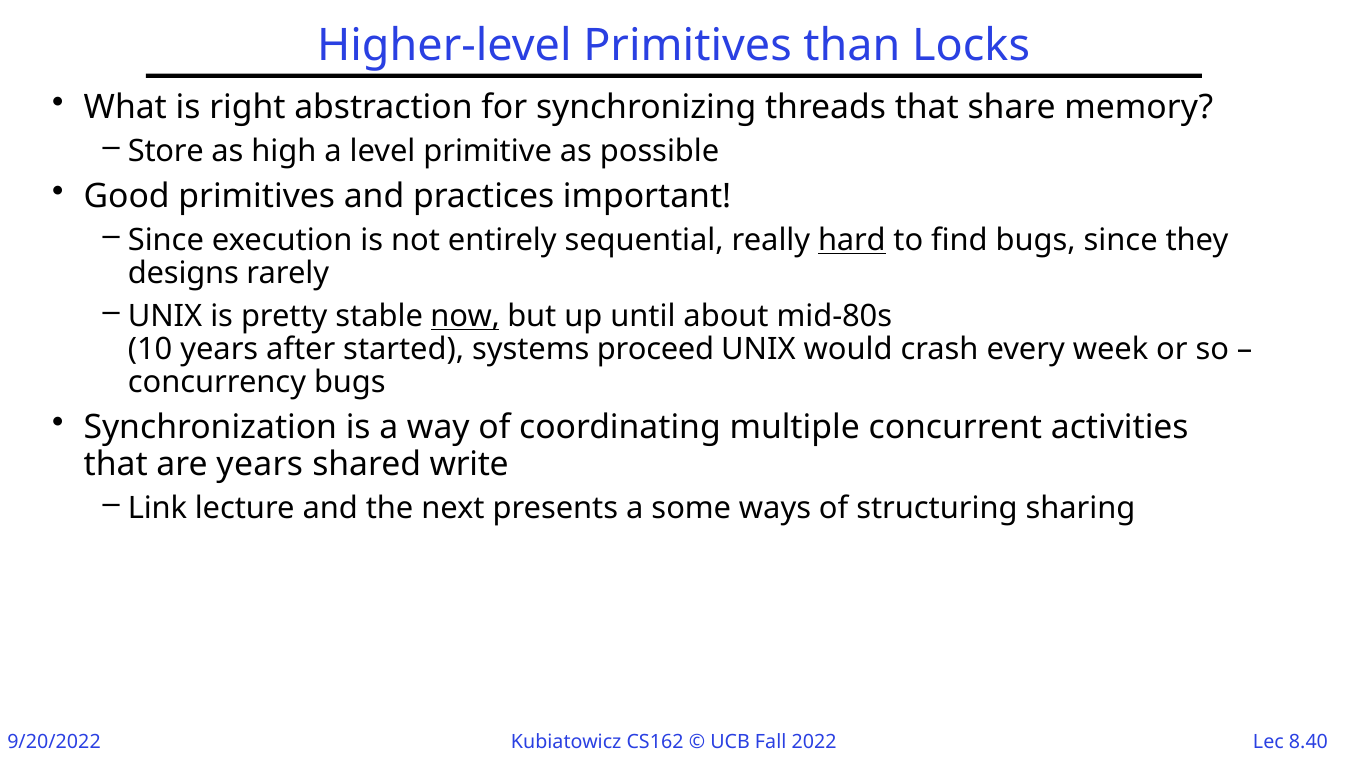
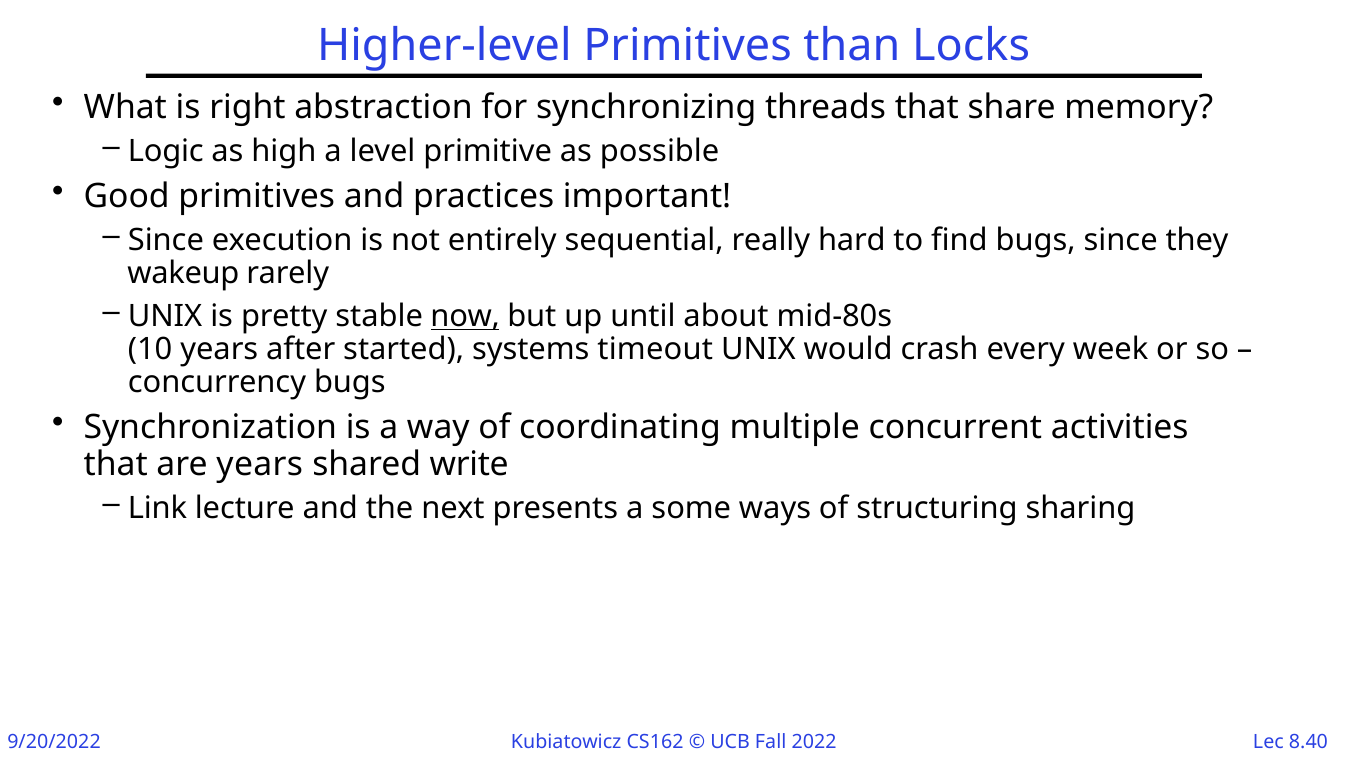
Store: Store -> Logic
hard underline: present -> none
designs: designs -> wakeup
proceed: proceed -> timeout
